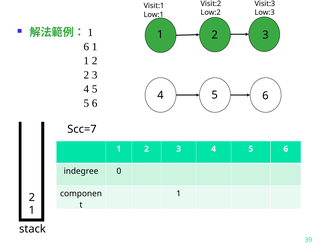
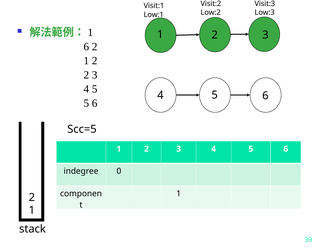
1 at (95, 47): 1 -> 2
Scc=7: Scc=7 -> Scc=5
